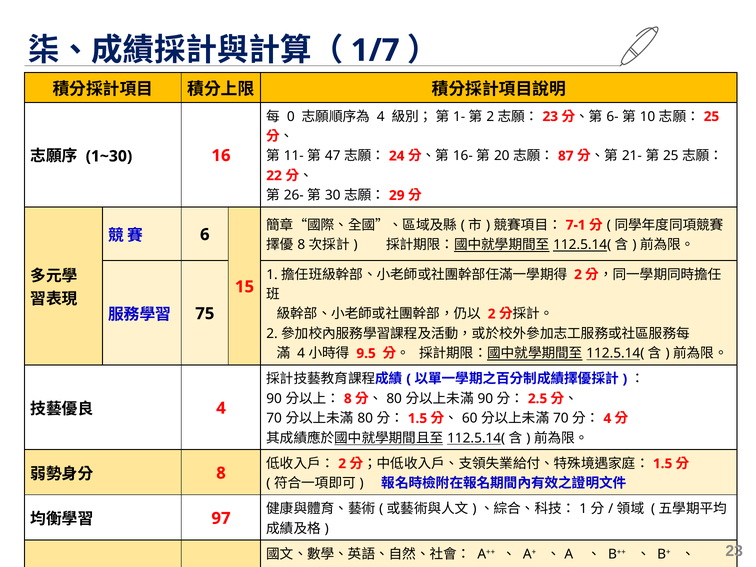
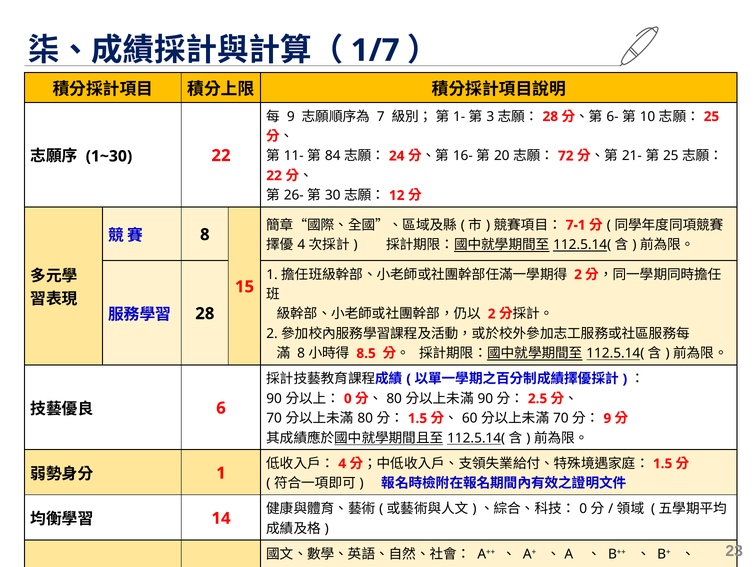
0 at (291, 117): 0 -> 9
4 at (381, 117): 4 -> 7
2 at (490, 117): 2 -> 3
23 at (550, 117): 23 -> 28
1~30 16: 16 -> 22
47: 47 -> 84
87: 87 -> 72
29: 29 -> 12
6 at (205, 235): 6 -> 8
8 at (301, 245): 8 -> 4
75 at (205, 314): 75 -> 28
4 at (301, 353): 4 -> 8
9.5: 9.5 -> 8.5
8 at (348, 399): 8 -> 0
4 at (221, 408): 4 -> 6
4 at (607, 418): 4 -> 9
2 at (342, 464): 2 -> 4
8 at (221, 473): 8 -> 1
1 at (583, 509): 1 -> 0
97: 97 -> 14
